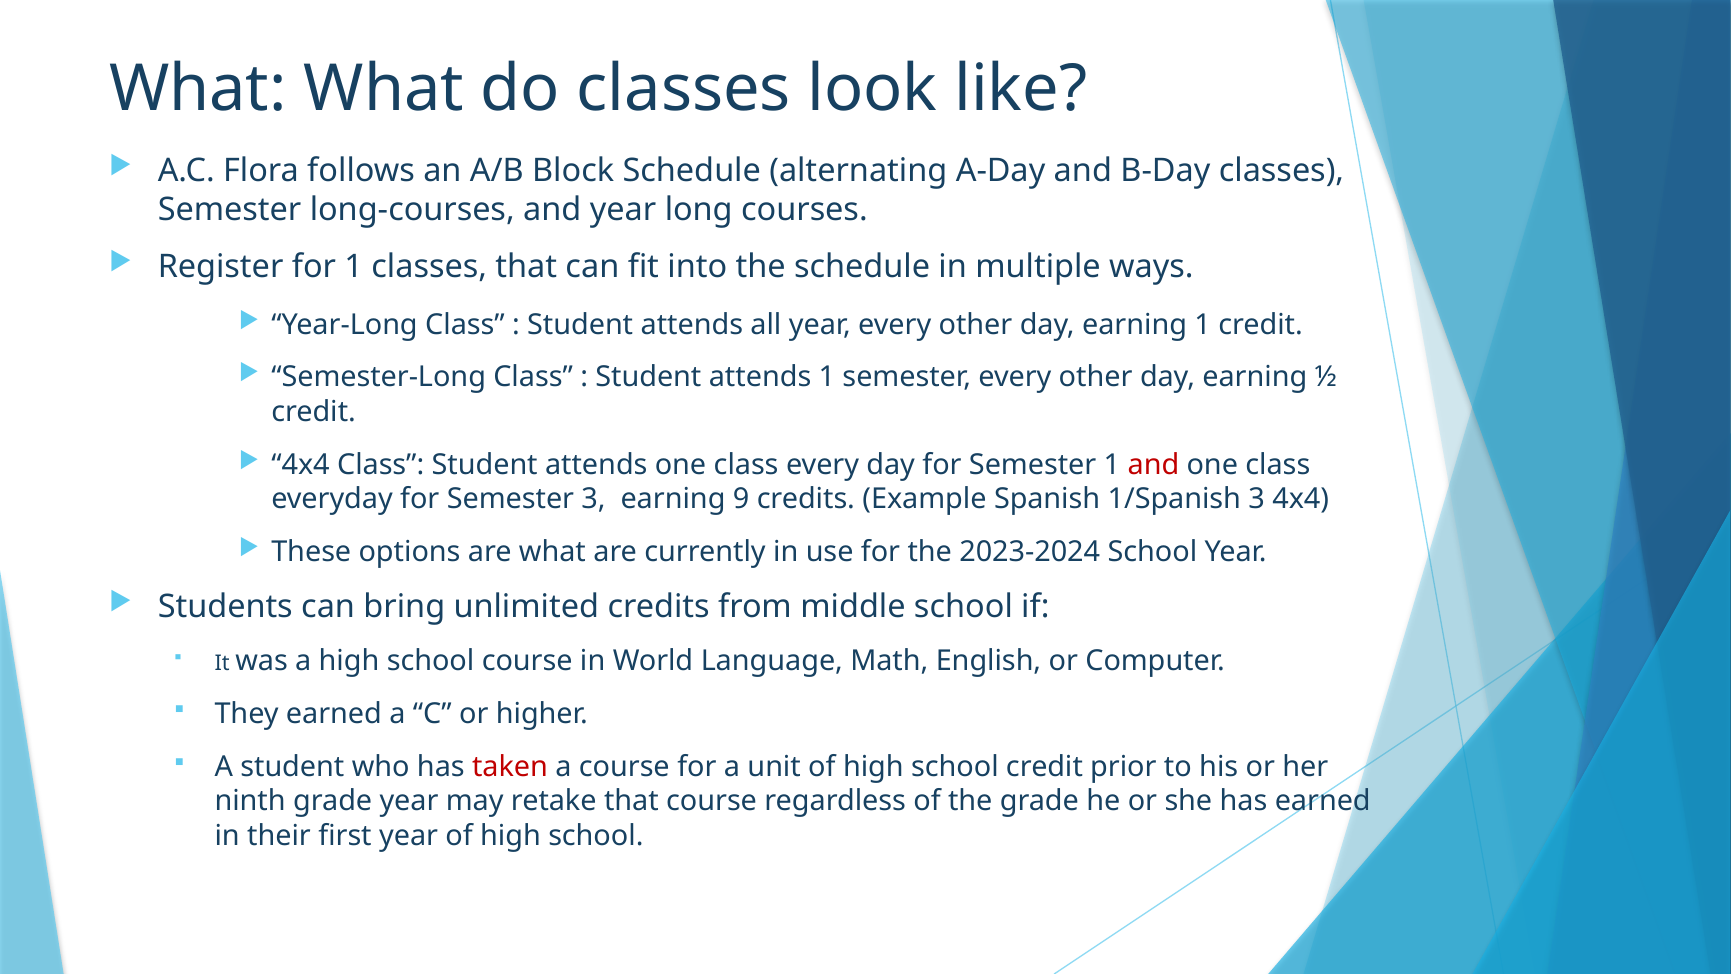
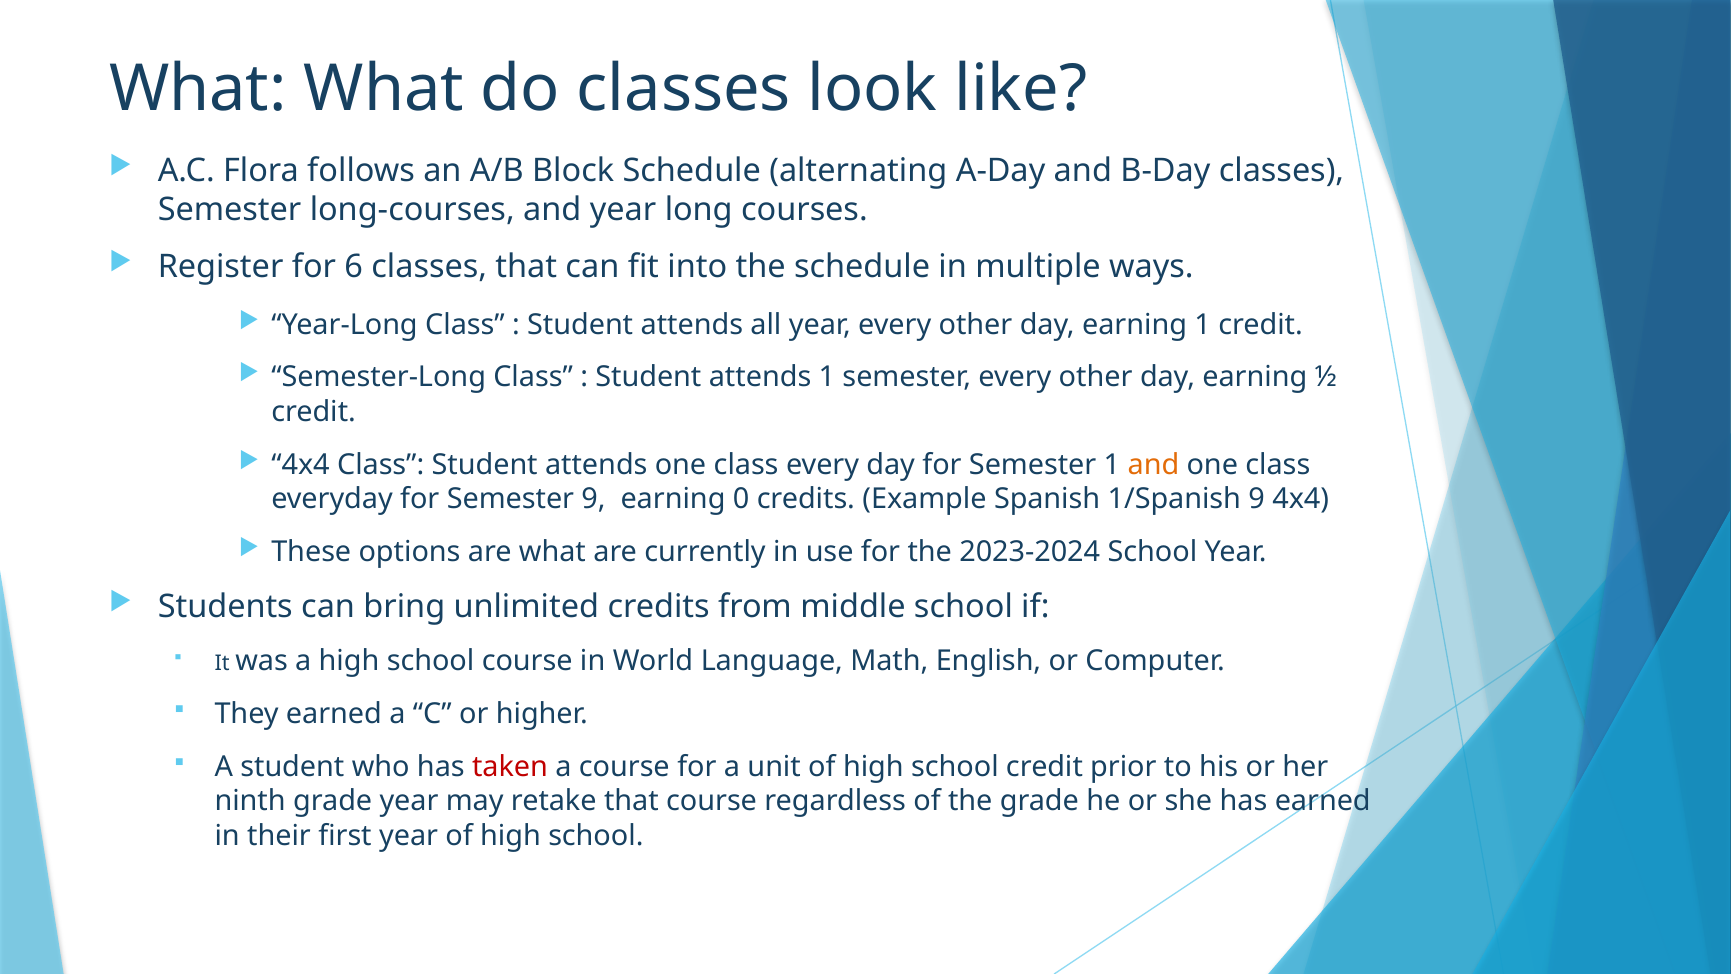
for 1: 1 -> 6
and at (1153, 464) colour: red -> orange
Semester 3: 3 -> 9
9: 9 -> 0
1/Spanish 3: 3 -> 9
